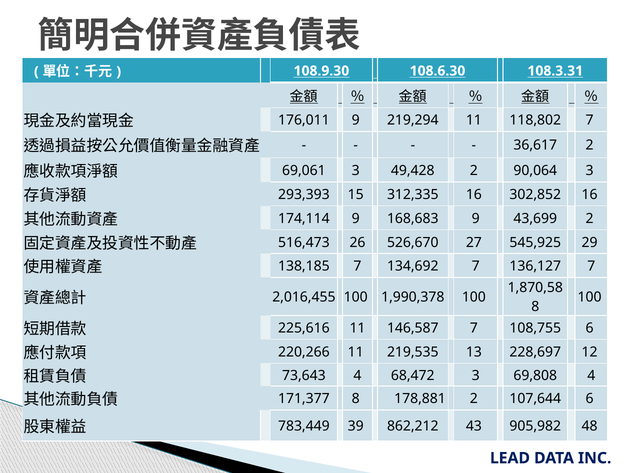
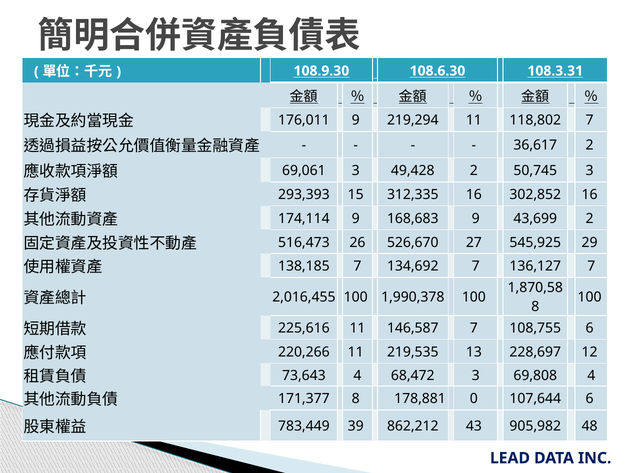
90,064: 90,064 -> 50,745
178,881 2: 2 -> 0
